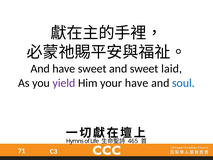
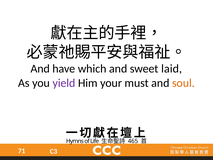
have sweet: sweet -> which
your have: have -> must
soul colour: blue -> orange
